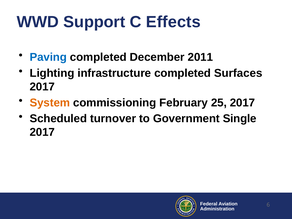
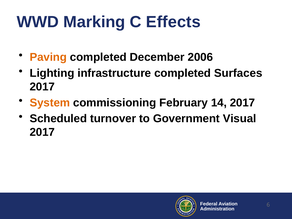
Support: Support -> Marking
Paving colour: blue -> orange
2011: 2011 -> 2006
25: 25 -> 14
Single: Single -> Visual
